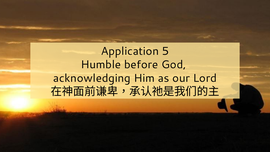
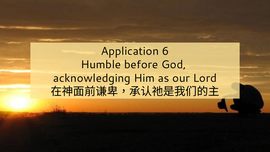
5: 5 -> 6
